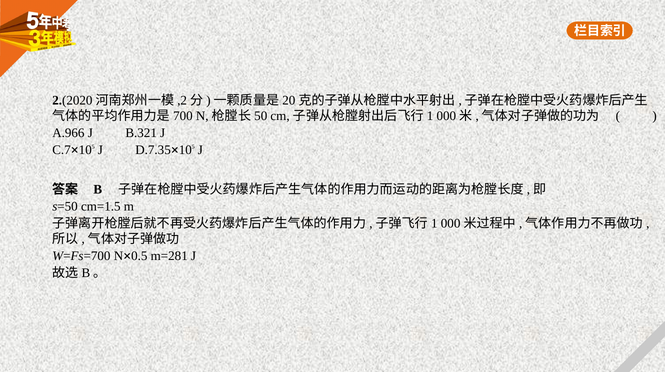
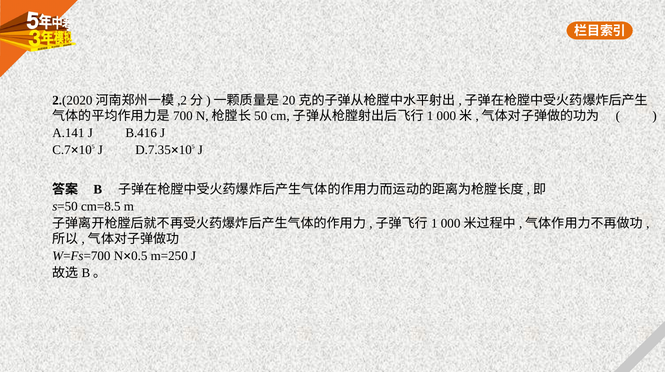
A.966: A.966 -> A.141
B.321: B.321 -> B.416
cm=1.5: cm=1.5 -> cm=8.5
m=281: m=281 -> m=250
